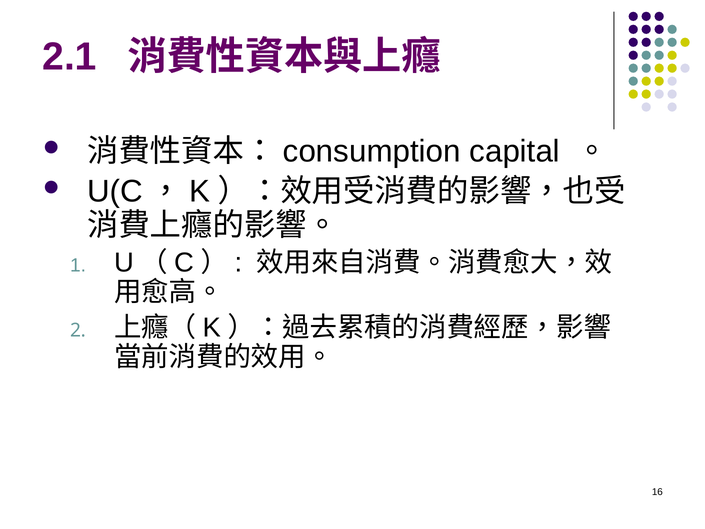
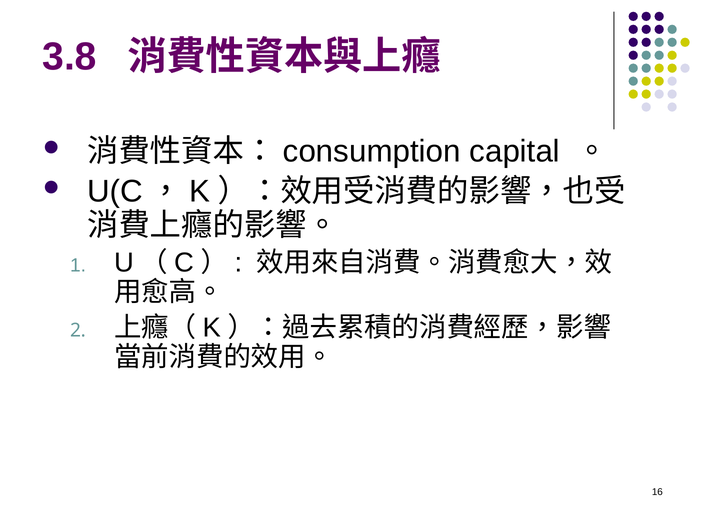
2.1: 2.1 -> 3.8
